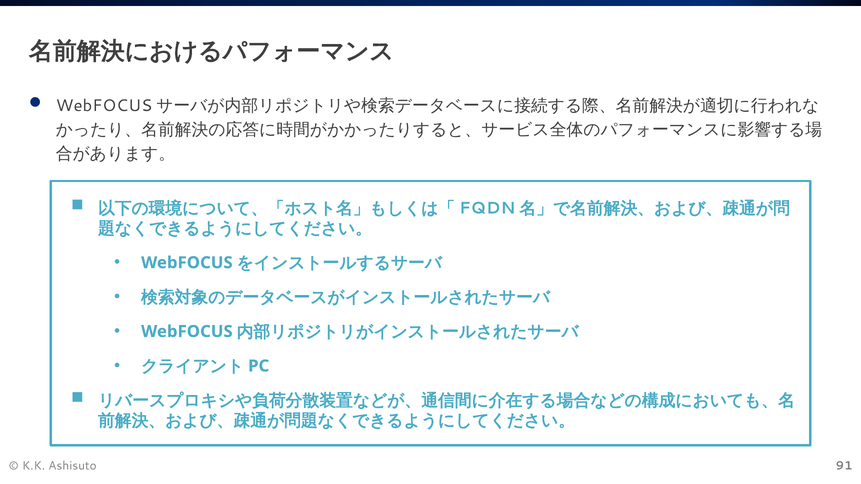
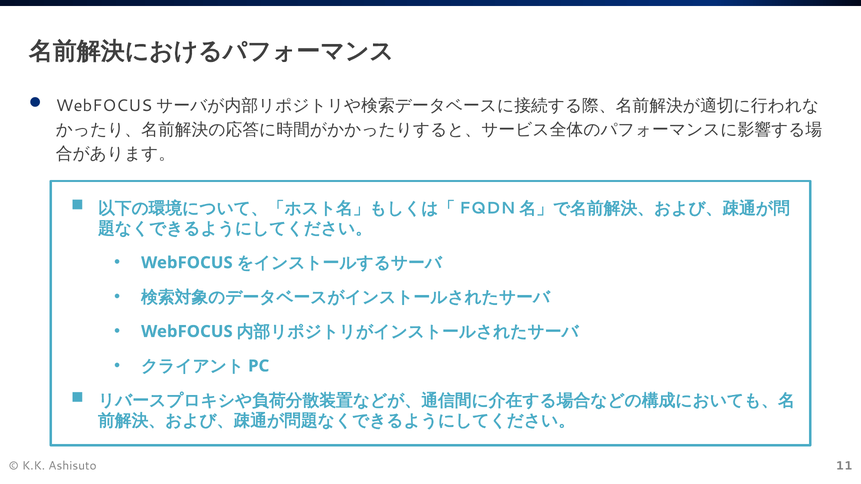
91: 91 -> 11
